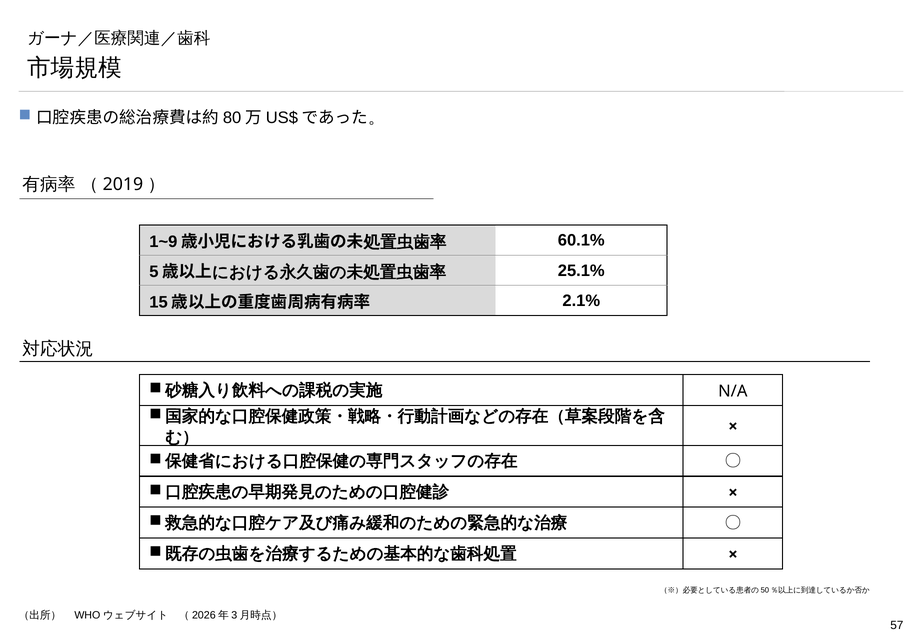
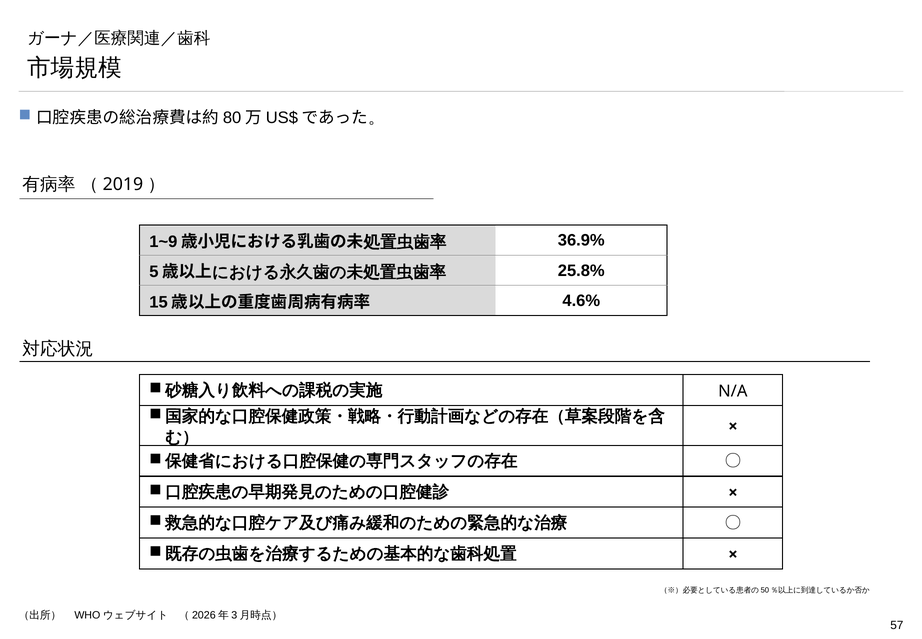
60.1%: 60.1% -> 36.9%
25.1%: 25.1% -> 25.8%
2.1%: 2.1% -> 4.6%
